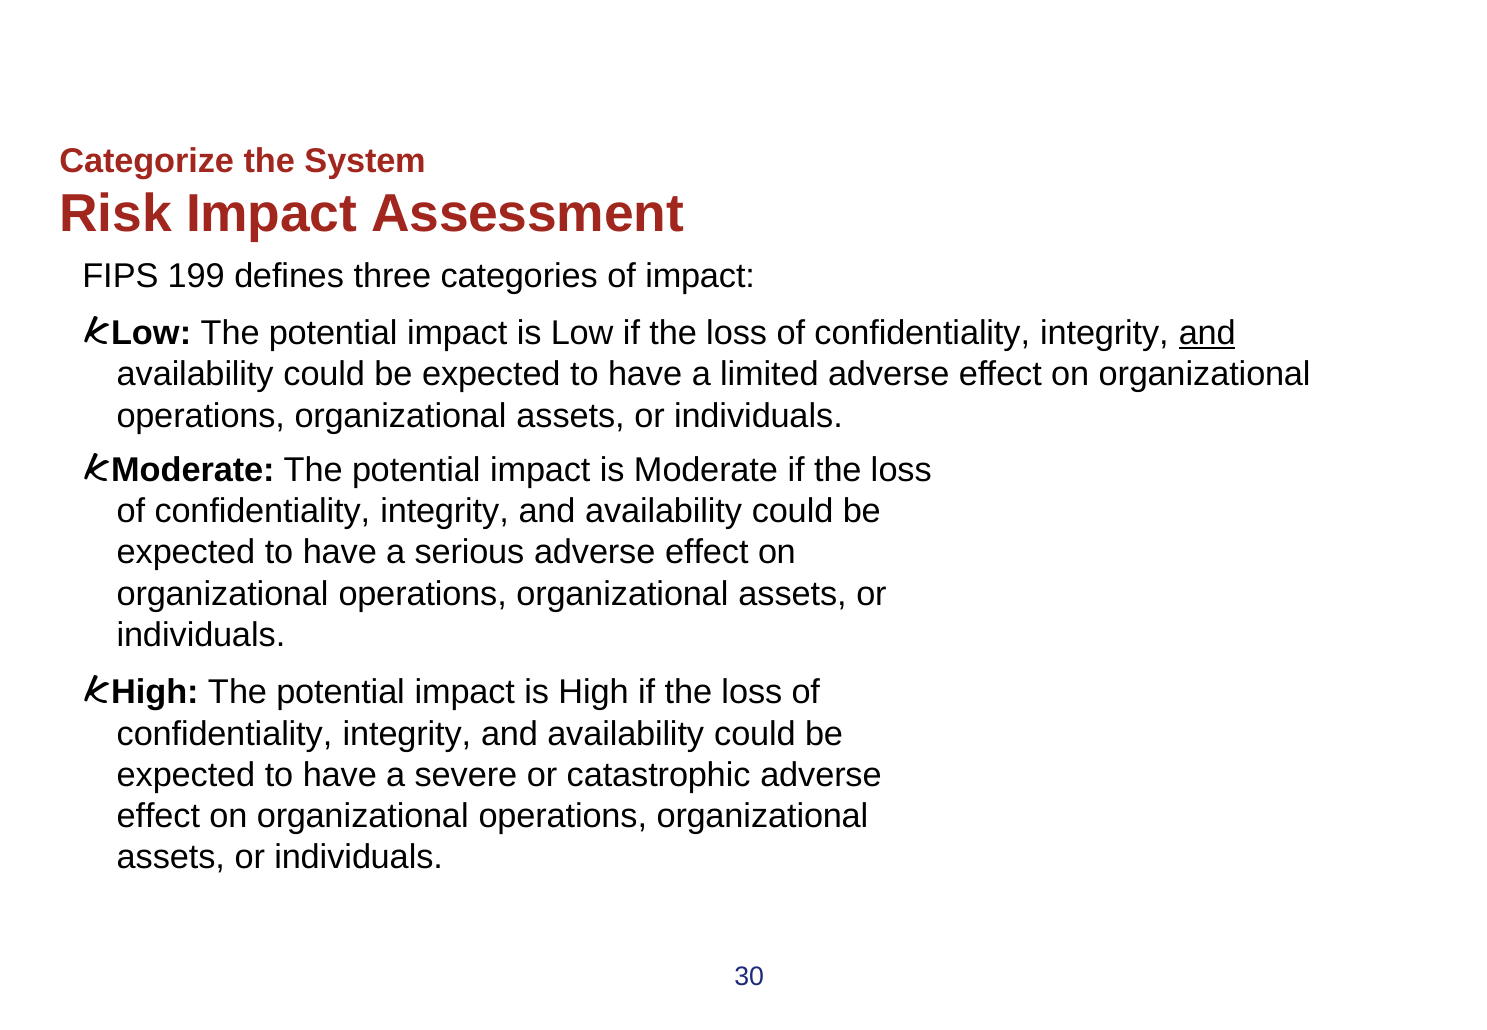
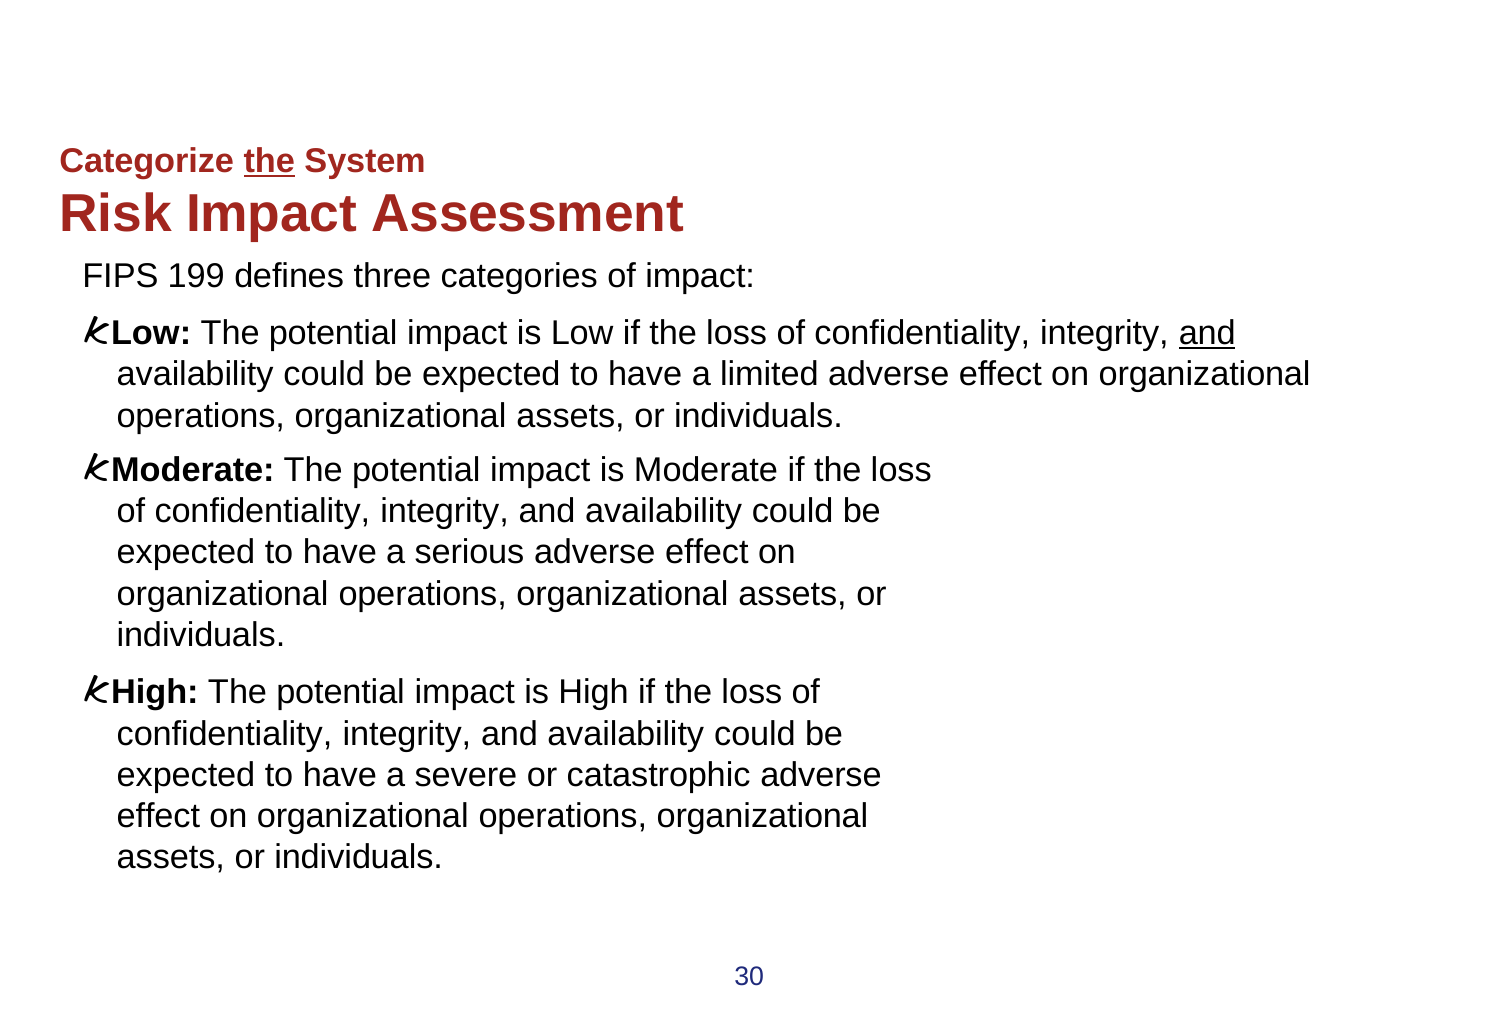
the at (269, 161) underline: none -> present
